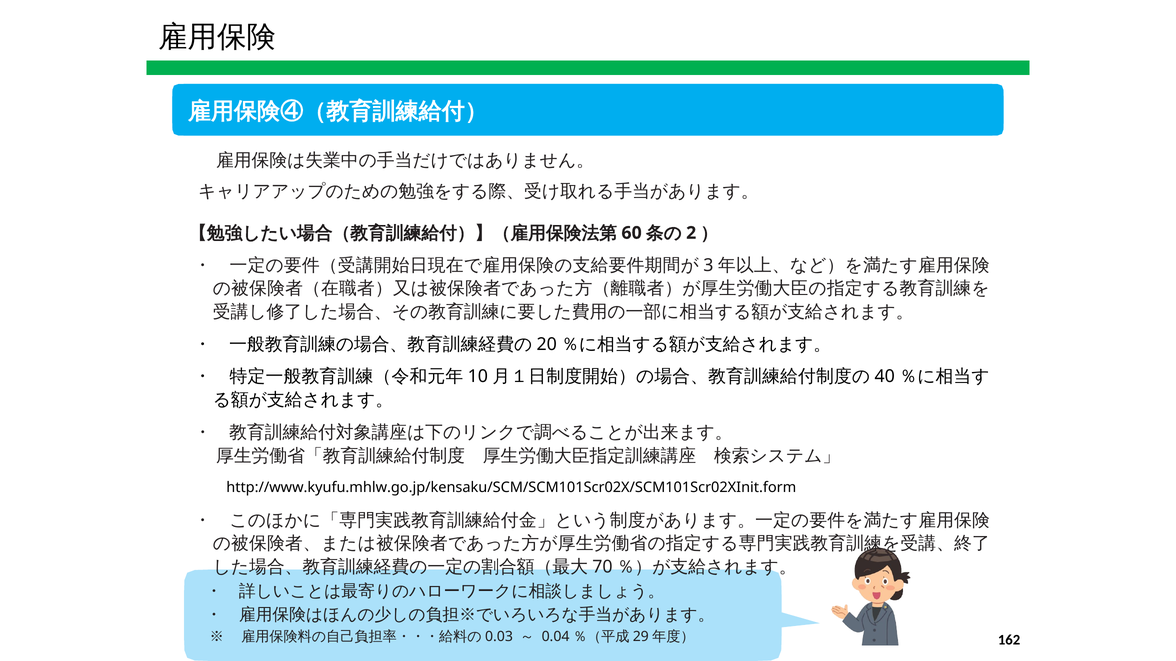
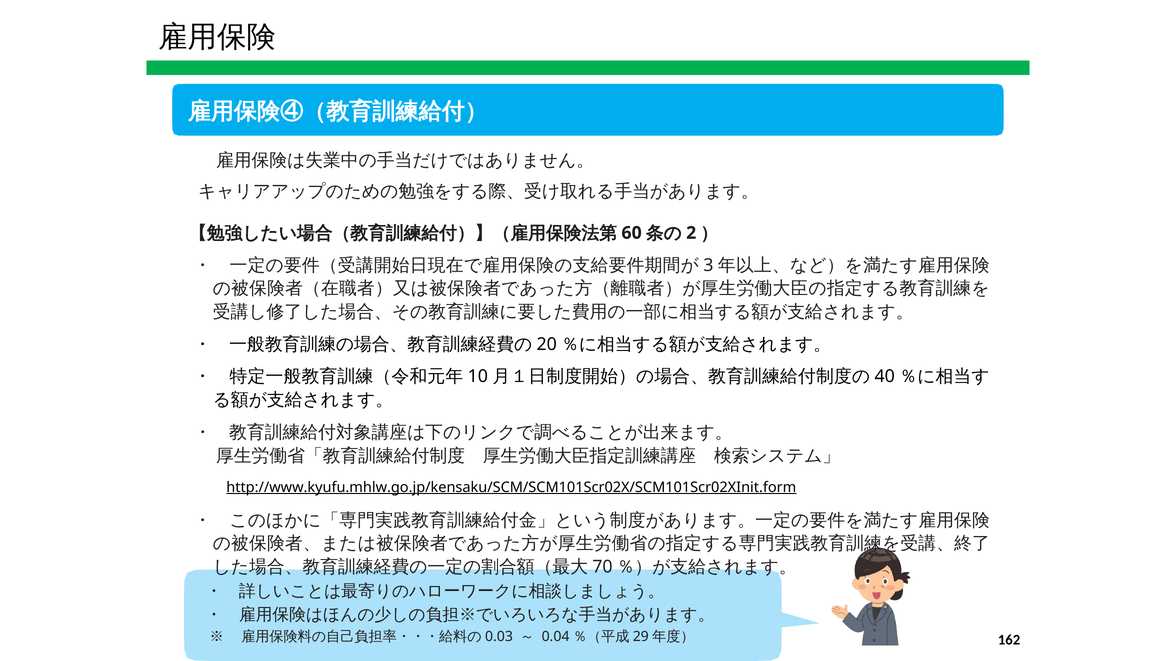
http://www.kyufu.mhlw.go.jp/kensaku/SCM/SCM101Scr02X/SCM101Scr02XInit.form underline: none -> present
